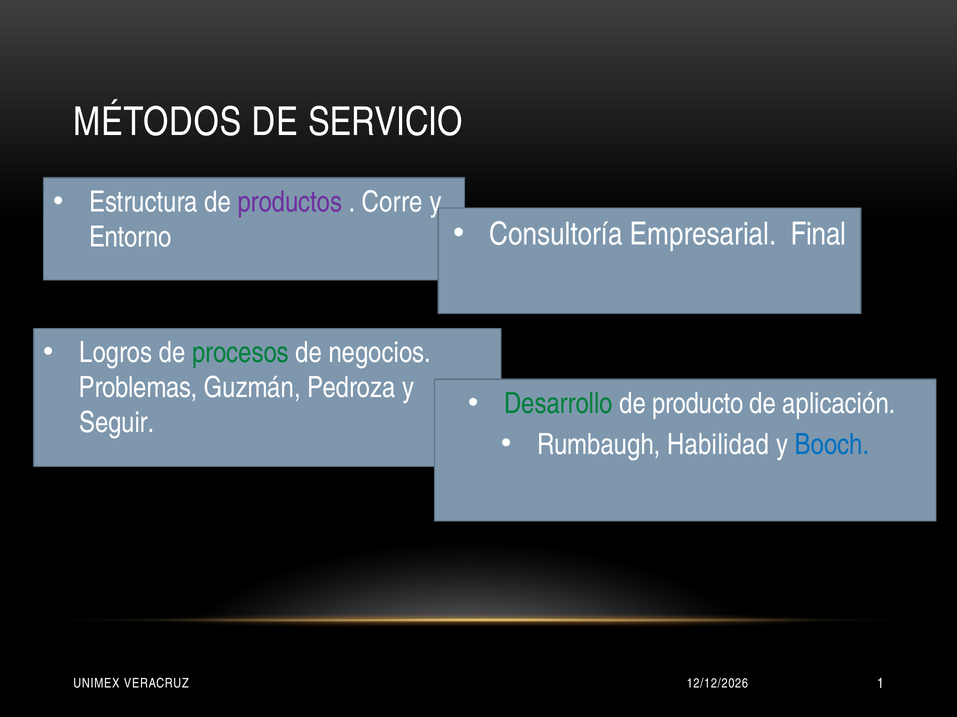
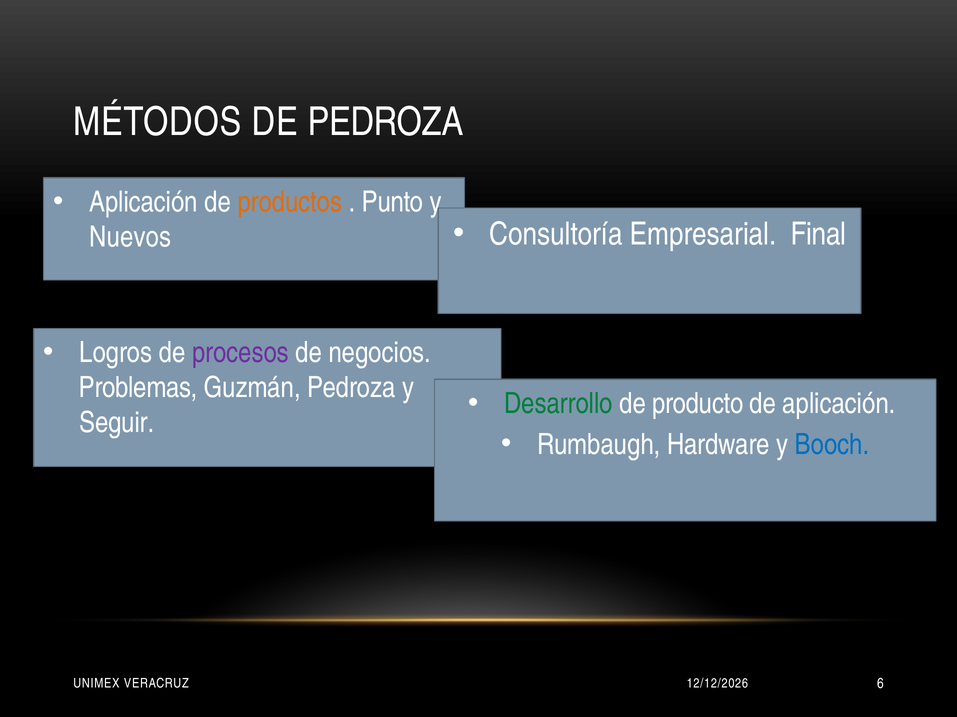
DE SERVICIO: SERVICIO -> PEDROZA
Estructura at (143, 202): Estructura -> Aplicación
productos colour: purple -> orange
Corre: Corre -> Punto
Entorno: Entorno -> Nuevos
procesos colour: green -> purple
Habilidad: Habilidad -> Hardware
1: 1 -> 6
